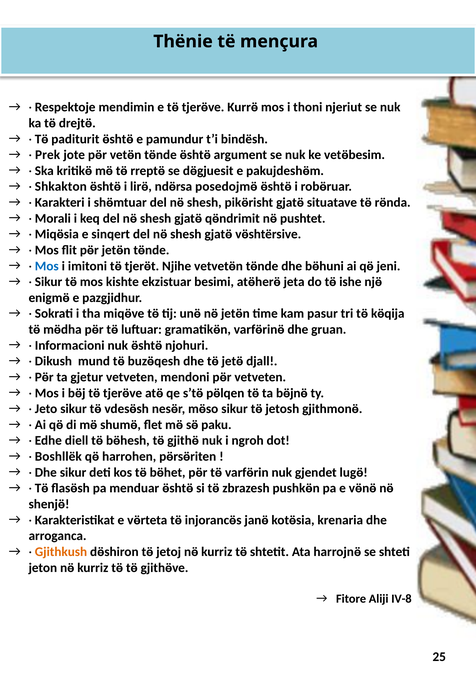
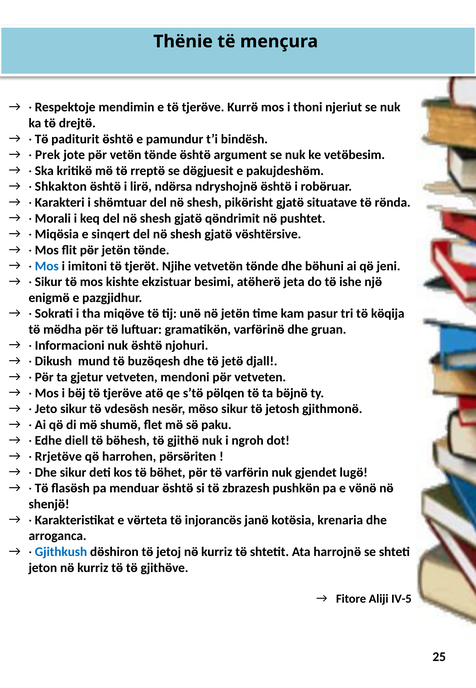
posedojmӫ: posedojmӫ -> ndryshojnӫ
Boshllëk: Boshllëk -> Rrjetӫve
Gjithkush colour: orange -> blue
IV-8: IV-8 -> IV-5
